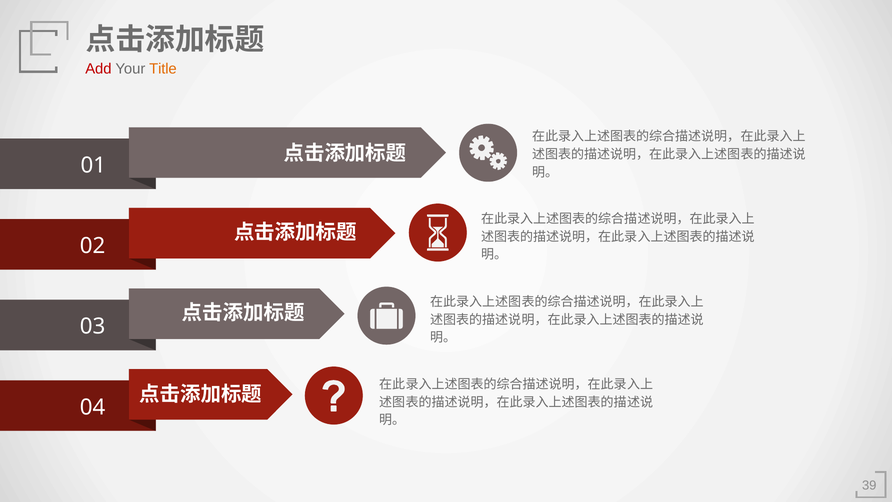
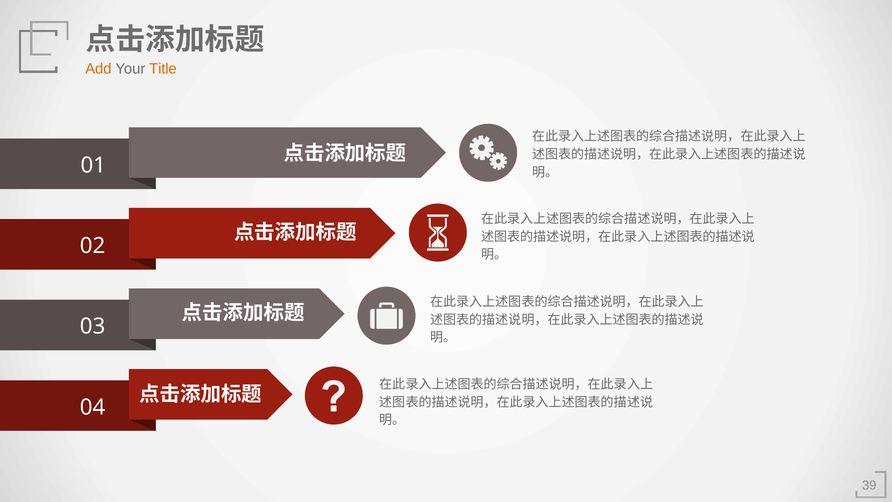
Add colour: red -> orange
